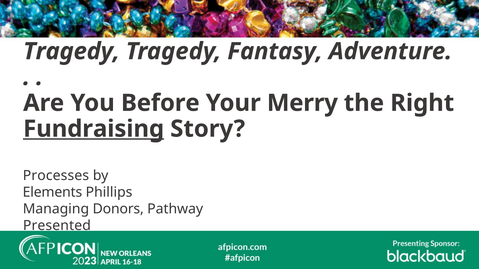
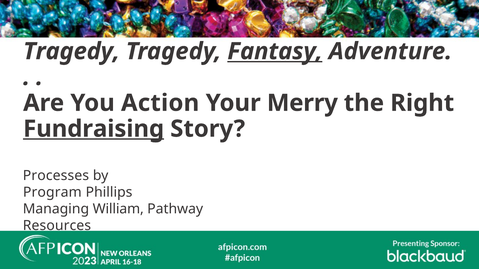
Fantasy underline: none -> present
Before: Before -> Action
Elements: Elements -> Program
Donors: Donors -> William
Presented: Presented -> Resources
